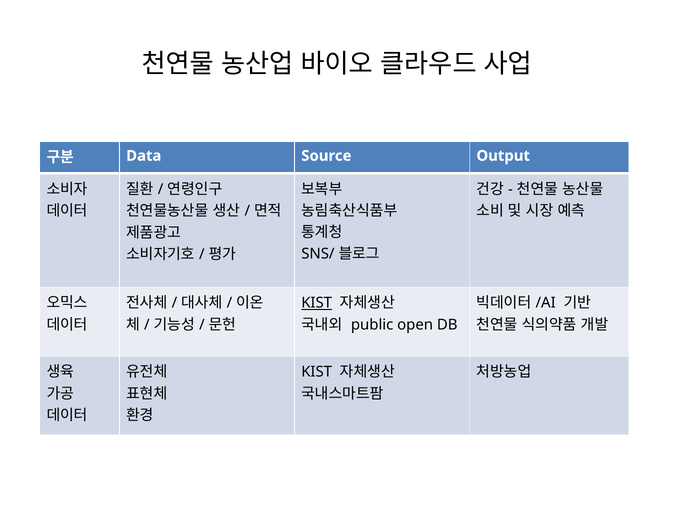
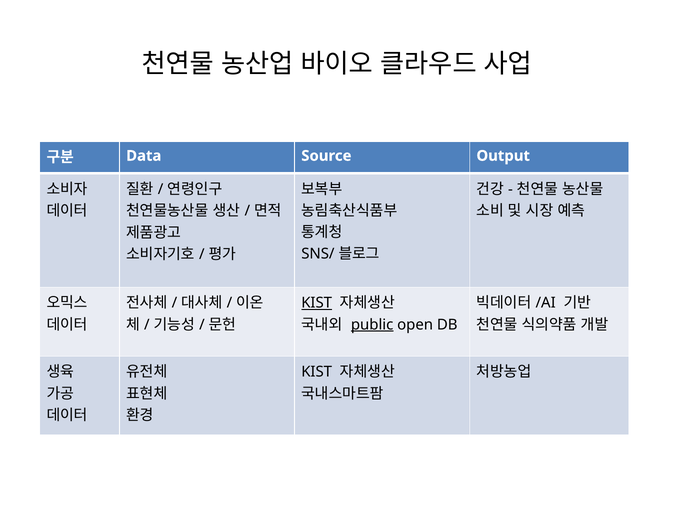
public underline: none -> present
